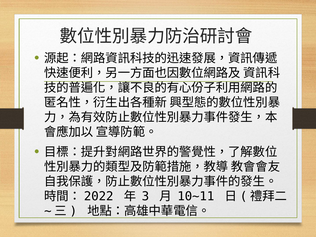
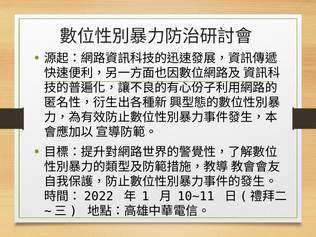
3: 3 -> 1
